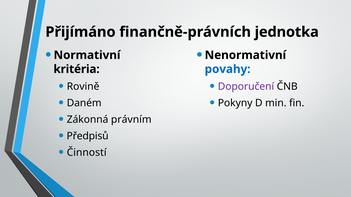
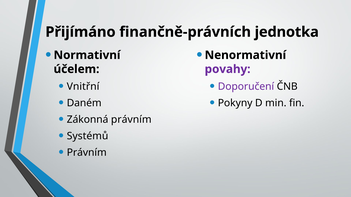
kritéria: kritéria -> účelem
povahy colour: blue -> purple
Rovině: Rovině -> Vnitřní
Předpisů: Předpisů -> Systémů
Činností at (87, 153): Činností -> Právním
